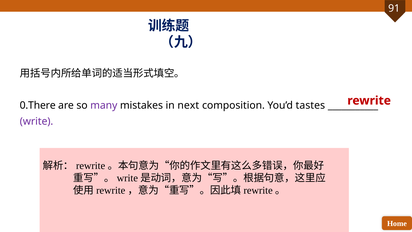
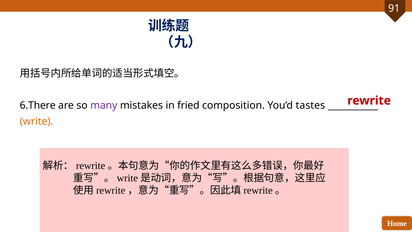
0.There: 0.There -> 6.There
next: next -> fried
write colour: purple -> orange
